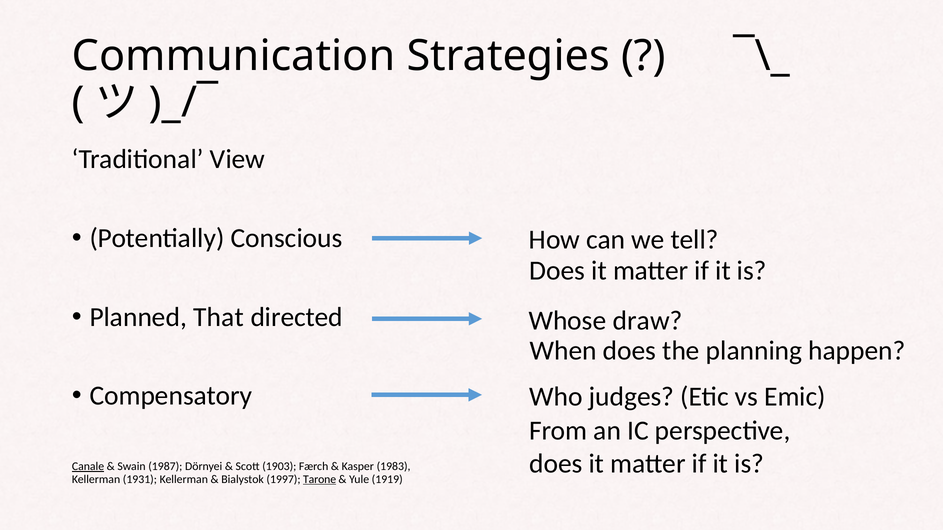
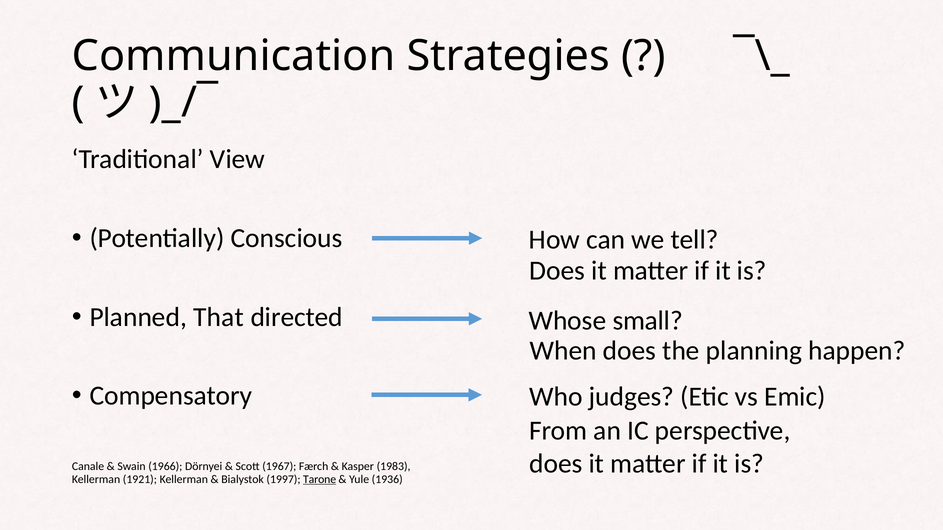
draw: draw -> small
Canale underline: present -> none
1987: 1987 -> 1966
1903: 1903 -> 1967
1931: 1931 -> 1921
1919: 1919 -> 1936
